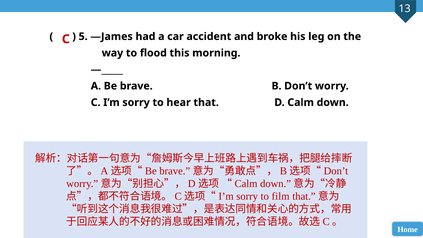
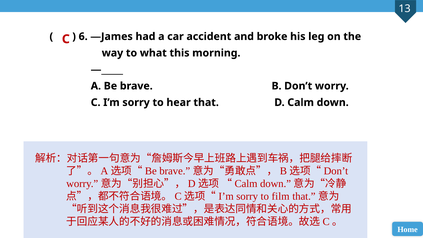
5: 5 -> 6
flood: flood -> what
